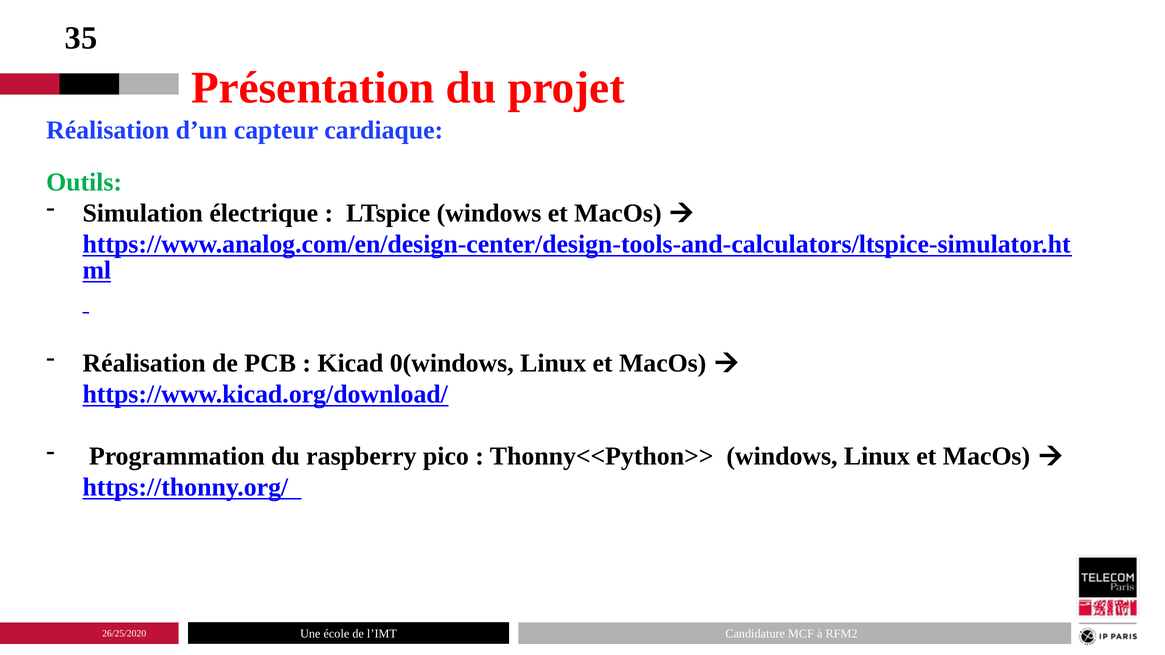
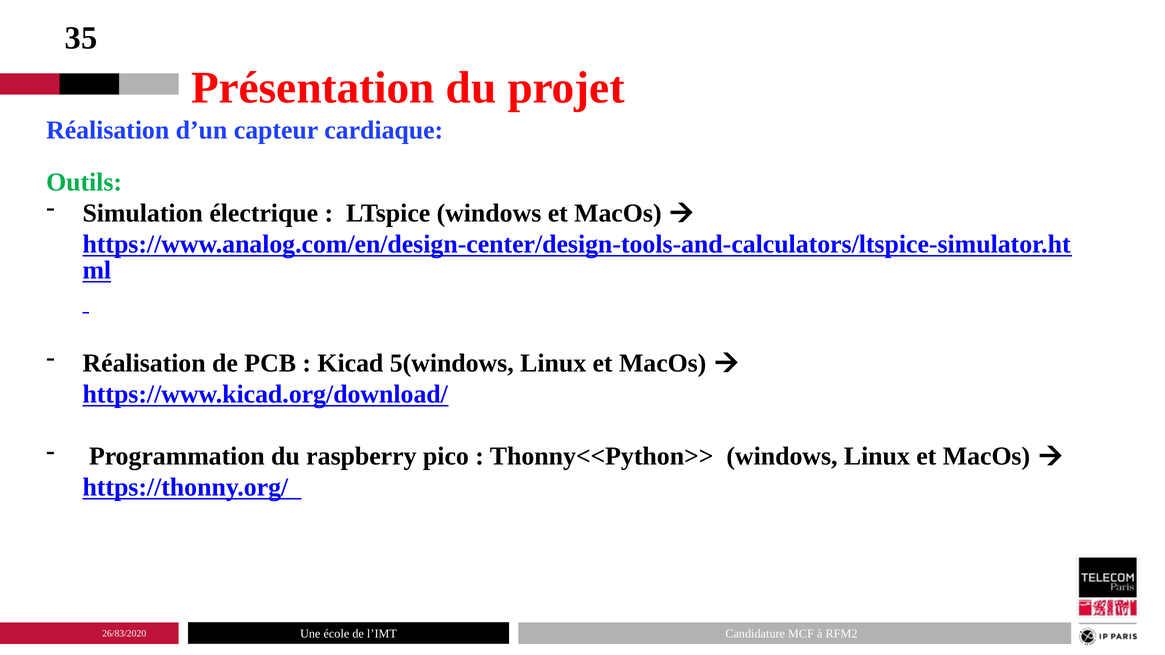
0(windows: 0(windows -> 5(windows
26/25/2020: 26/25/2020 -> 26/83/2020
